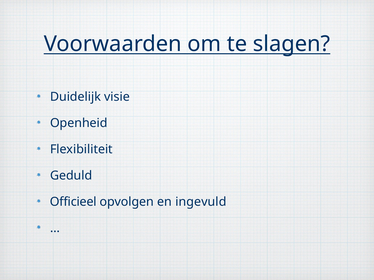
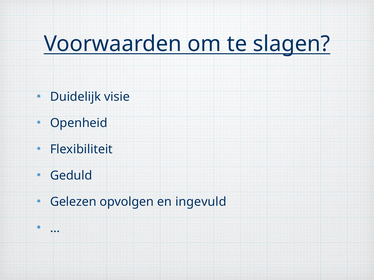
Officieel: Officieel -> Gelezen
